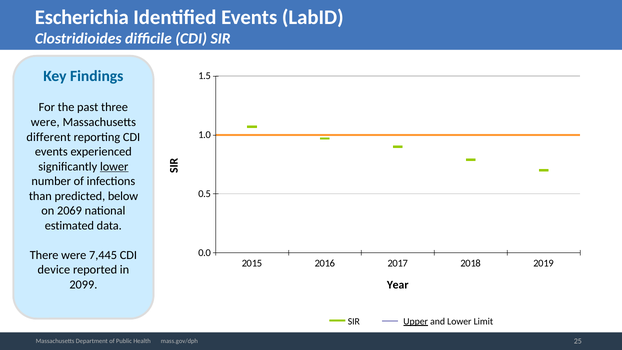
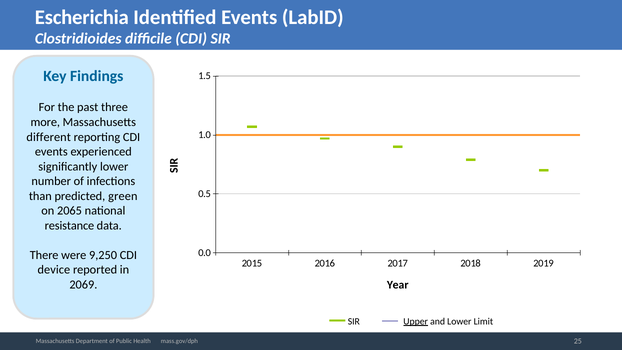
were at (45, 122): were -> more
lower at (114, 166) underline: present -> none
below: below -> green
2069: 2069 -> 2065
estimated: estimated -> resistance
7,445: 7,445 -> 9,250
2099: 2099 -> 2069
